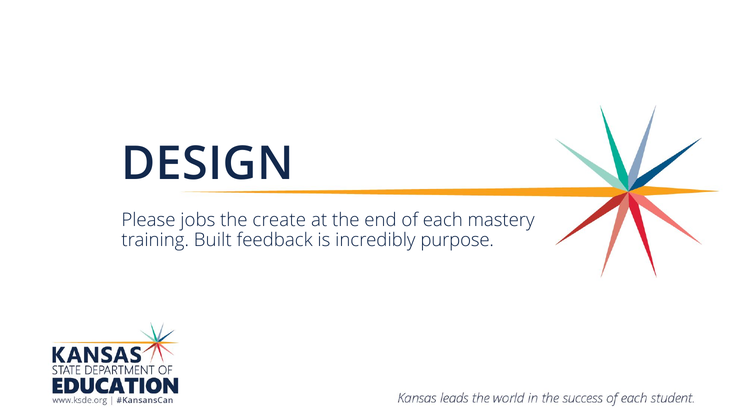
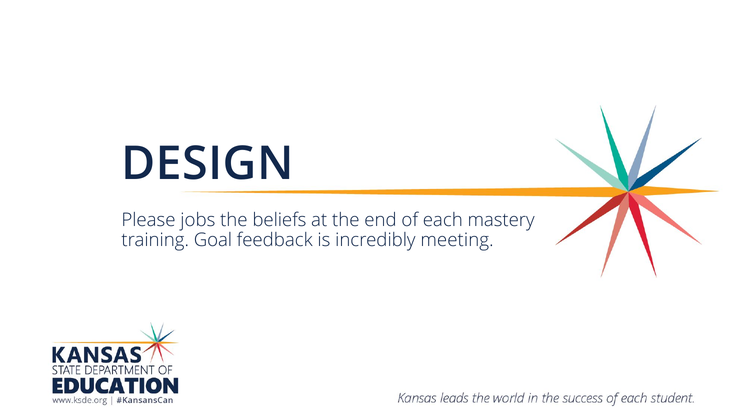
create: create -> beliefs
Built: Built -> Goal
purpose: purpose -> meeting
